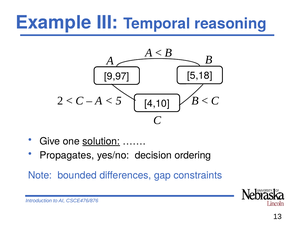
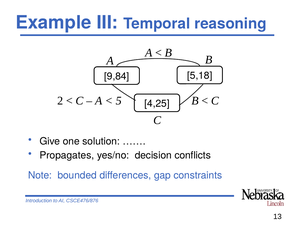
9,97: 9,97 -> 9,84
4,10: 4,10 -> 4,25
solution underline: present -> none
ordering: ordering -> conflicts
